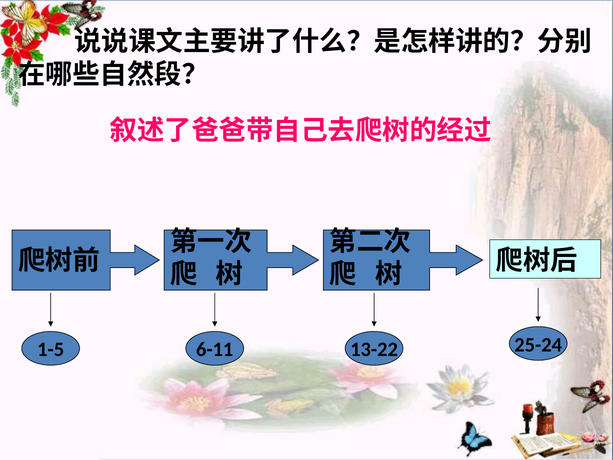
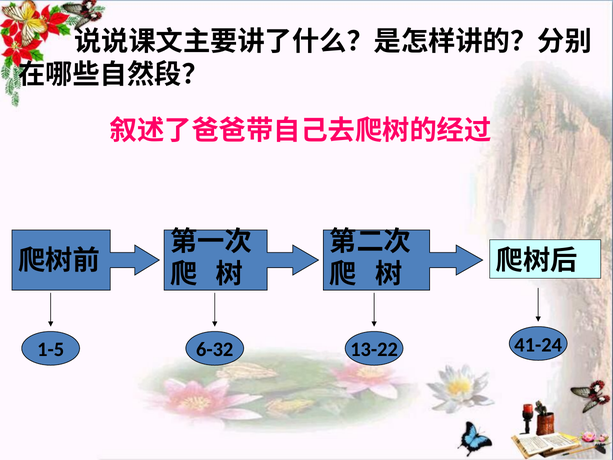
6-11: 6-11 -> 6-32
25-24: 25-24 -> 41-24
